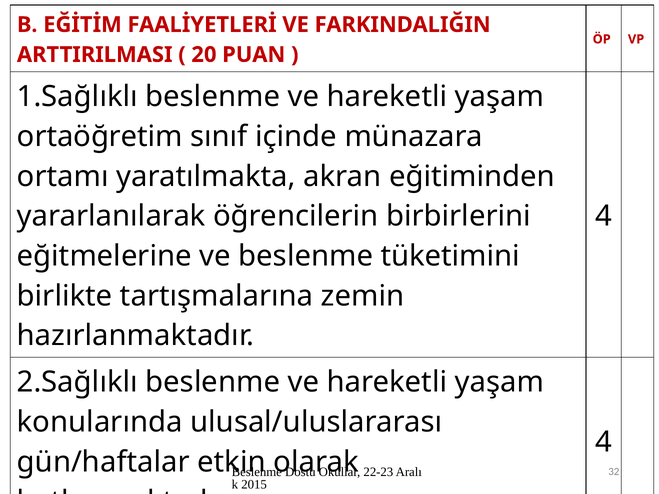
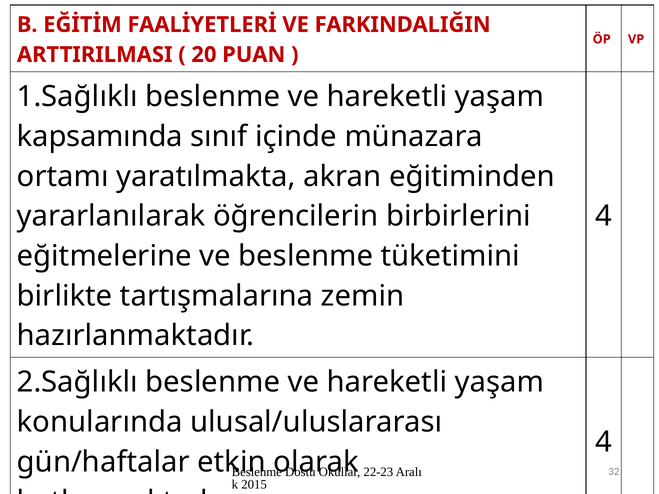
ortaöğretim: ortaöğretim -> kapsamında
